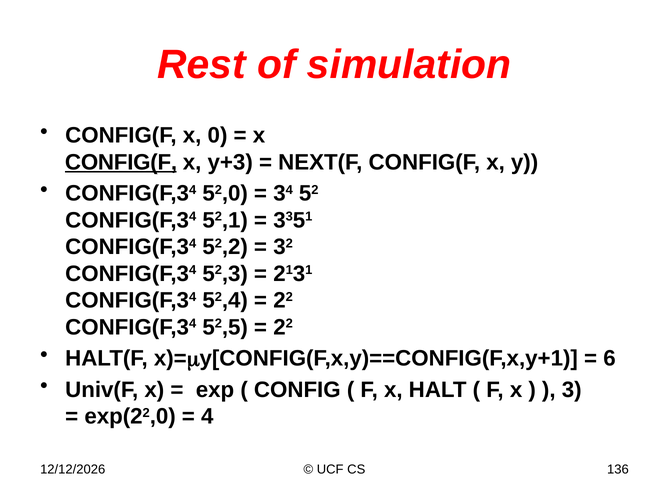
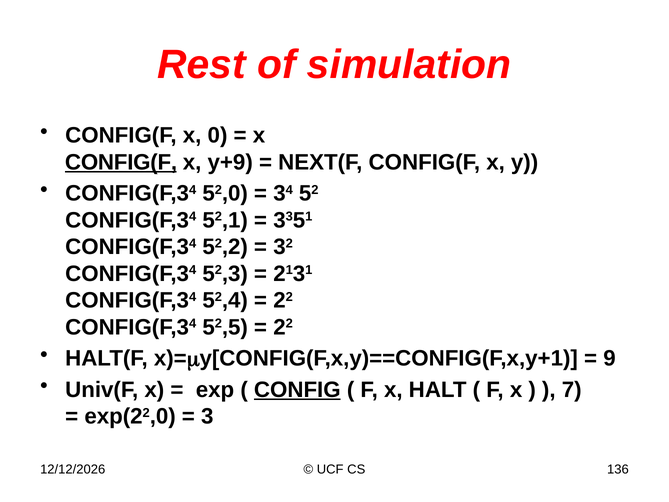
y+3: y+3 -> y+9
6: 6 -> 9
CONFIG underline: none -> present
3: 3 -> 7
4: 4 -> 3
